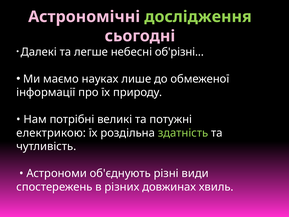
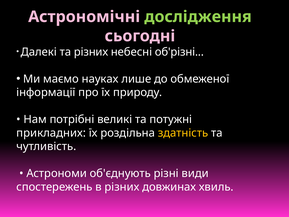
та легше: легше -> різних
електрикою: електрикою -> прикладних
здатність colour: light green -> yellow
